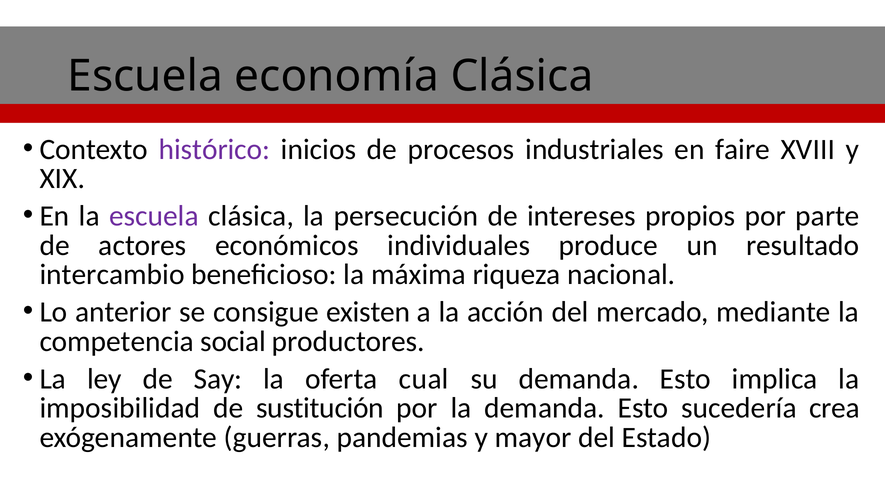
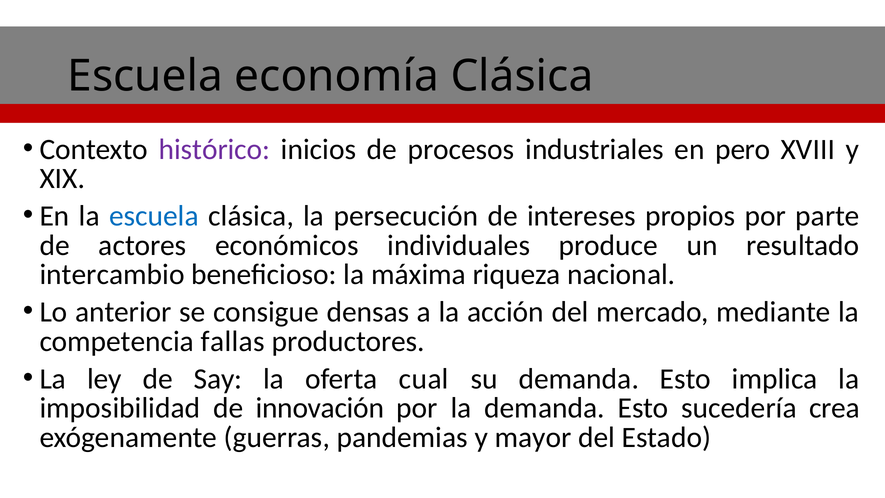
faire: faire -> pero
escuela at (154, 216) colour: purple -> blue
existen: existen -> densas
social: social -> fallas
sustitución: sustitución -> innovación
